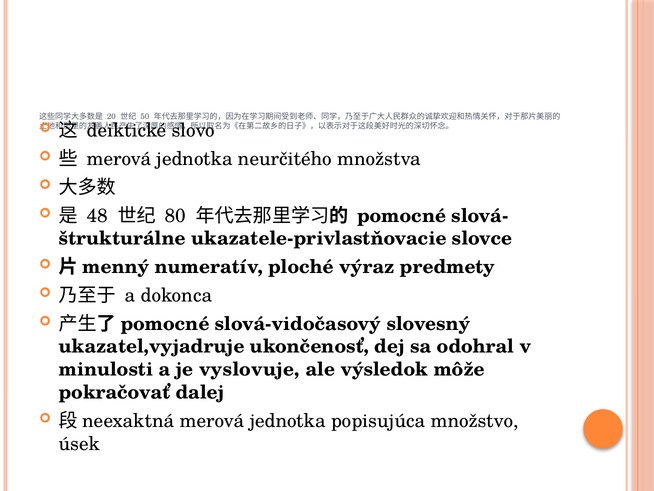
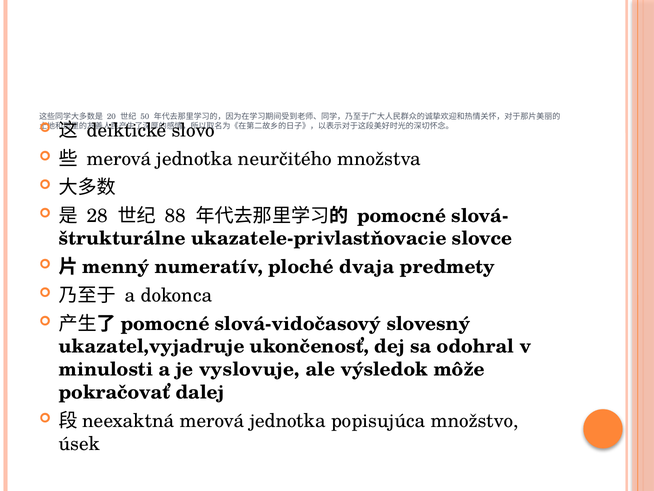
48: 48 -> 28
80: 80 -> 88
výraz: výraz -> dvaja
